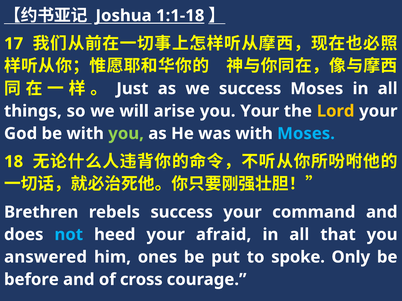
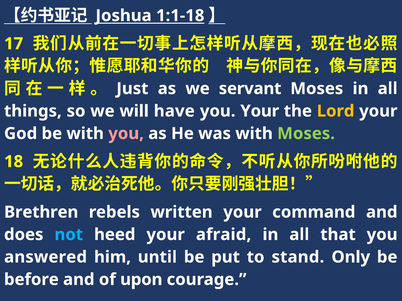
we success: success -> servant
arise: arise -> have
you at (126, 134) colour: light green -> pink
Moses at (306, 134) colour: light blue -> light green
rebels success: success -> written
ones: ones -> until
spoke: spoke -> stand
cross: cross -> upon
